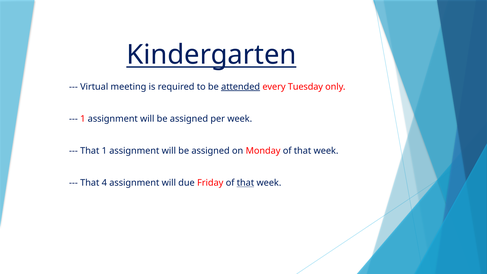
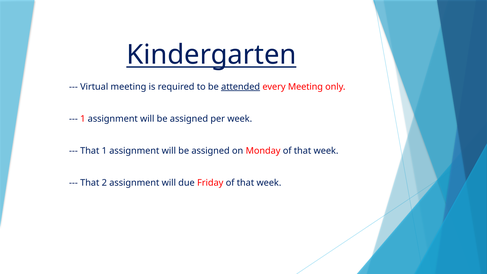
every Tuesday: Tuesday -> Meeting
4: 4 -> 2
that at (245, 183) underline: present -> none
